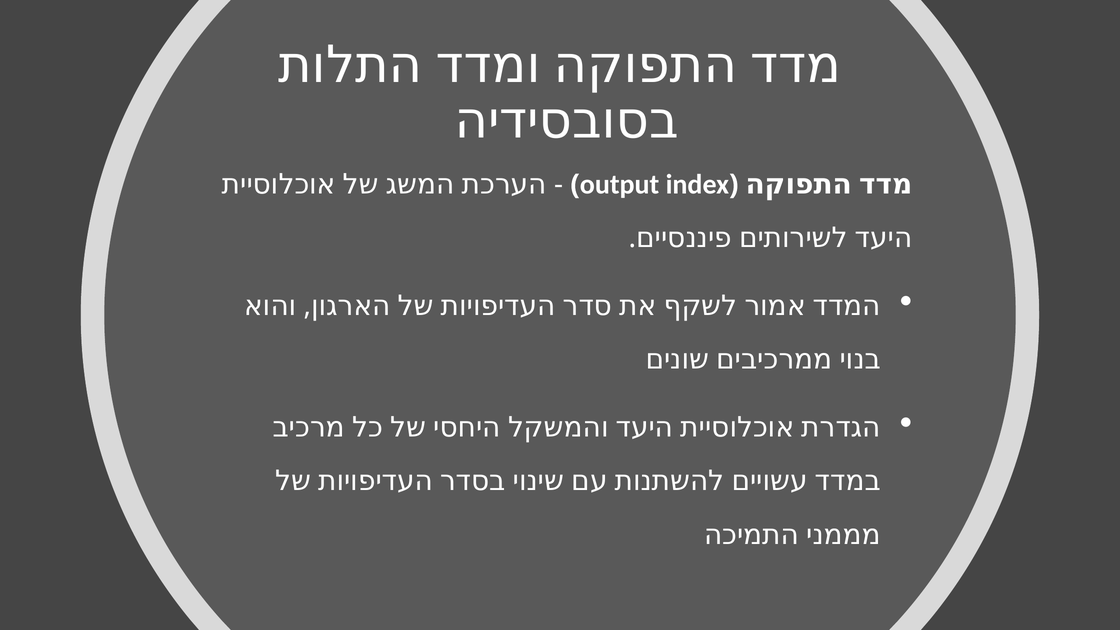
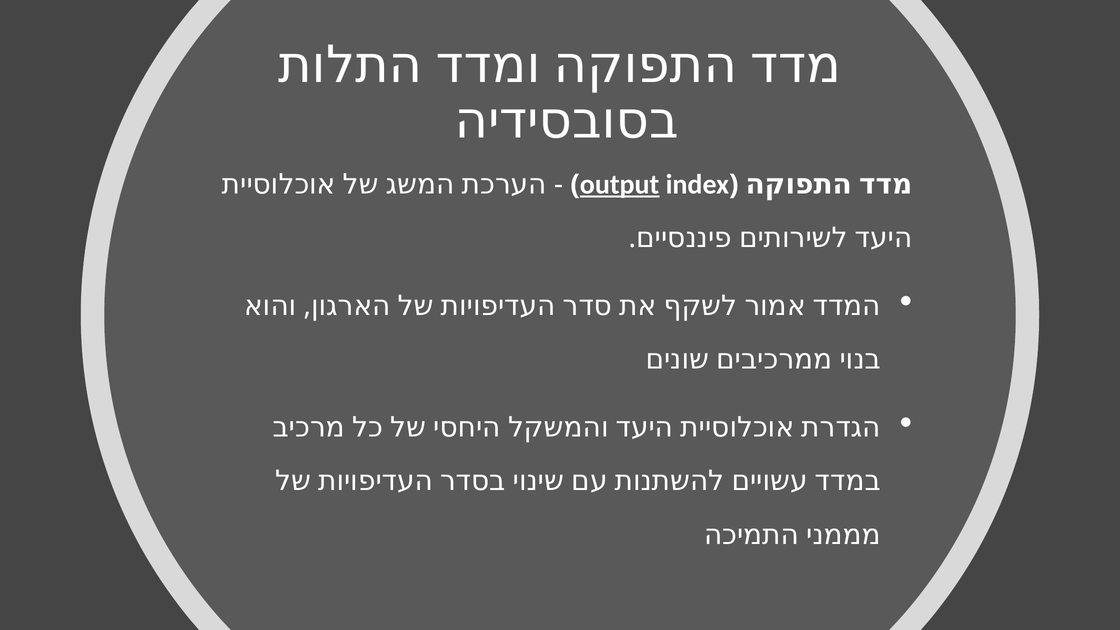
output underline: none -> present
